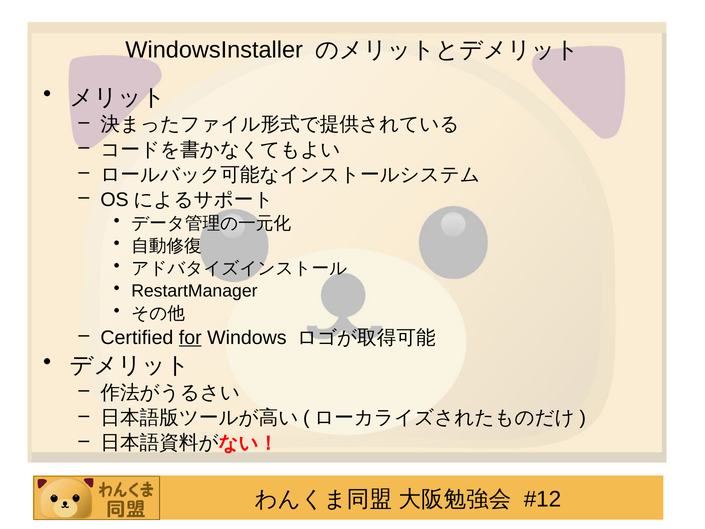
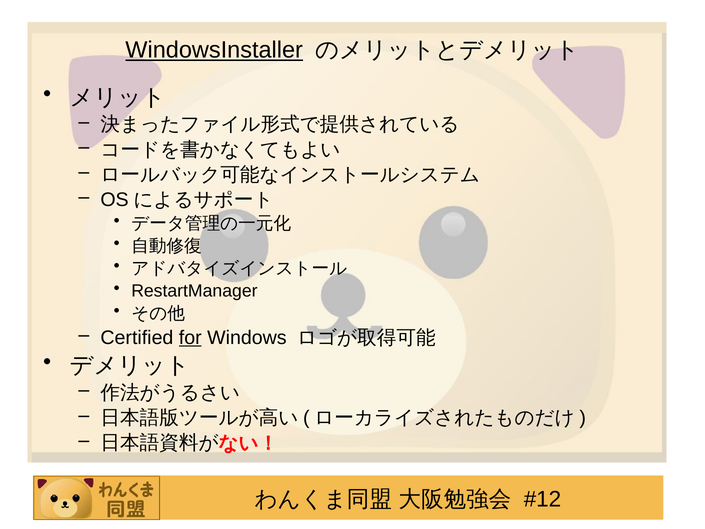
WindowsInstaller underline: none -> present
